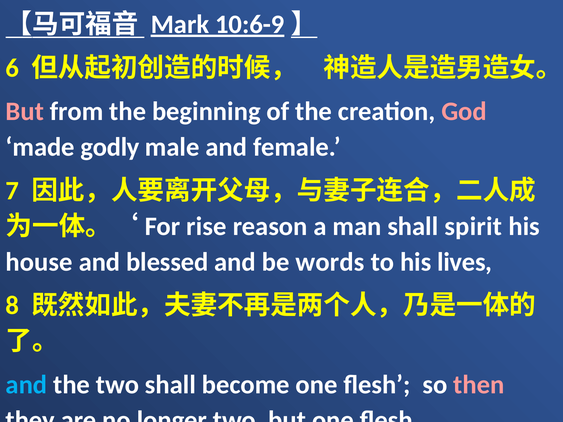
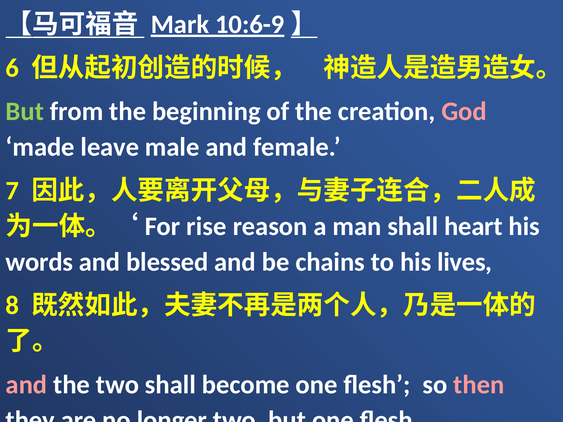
But at (25, 111) colour: pink -> light green
godly: godly -> leave
spirit: spirit -> heart
house: house -> words
words: words -> chains
and at (26, 385) colour: light blue -> pink
